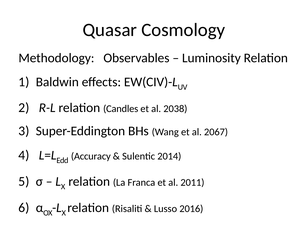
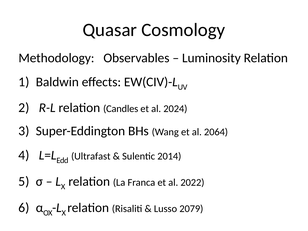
2038: 2038 -> 2024
2067: 2067 -> 2064
Accuracy: Accuracy -> Ultrafast
2011: 2011 -> 2022
2016: 2016 -> 2079
